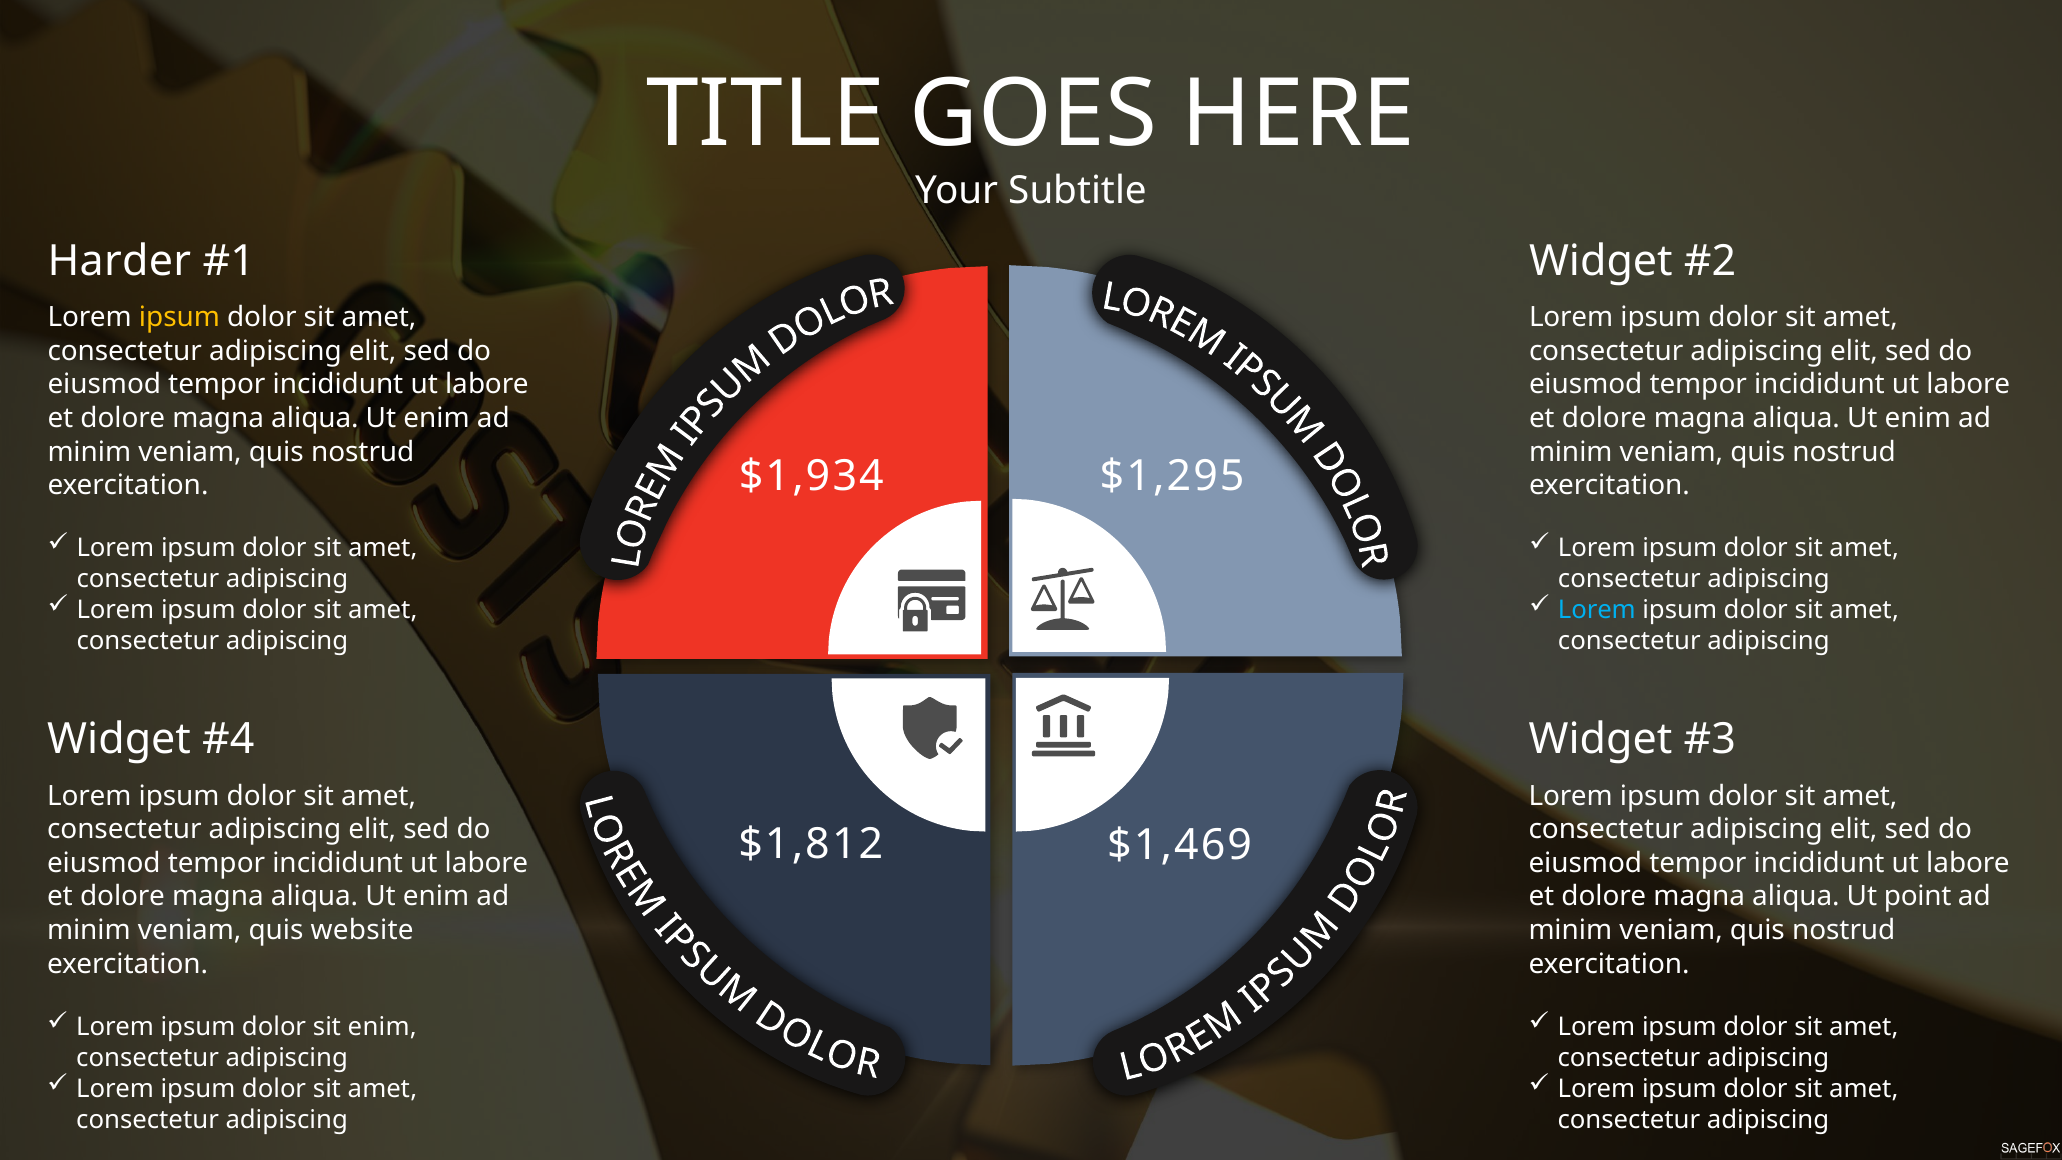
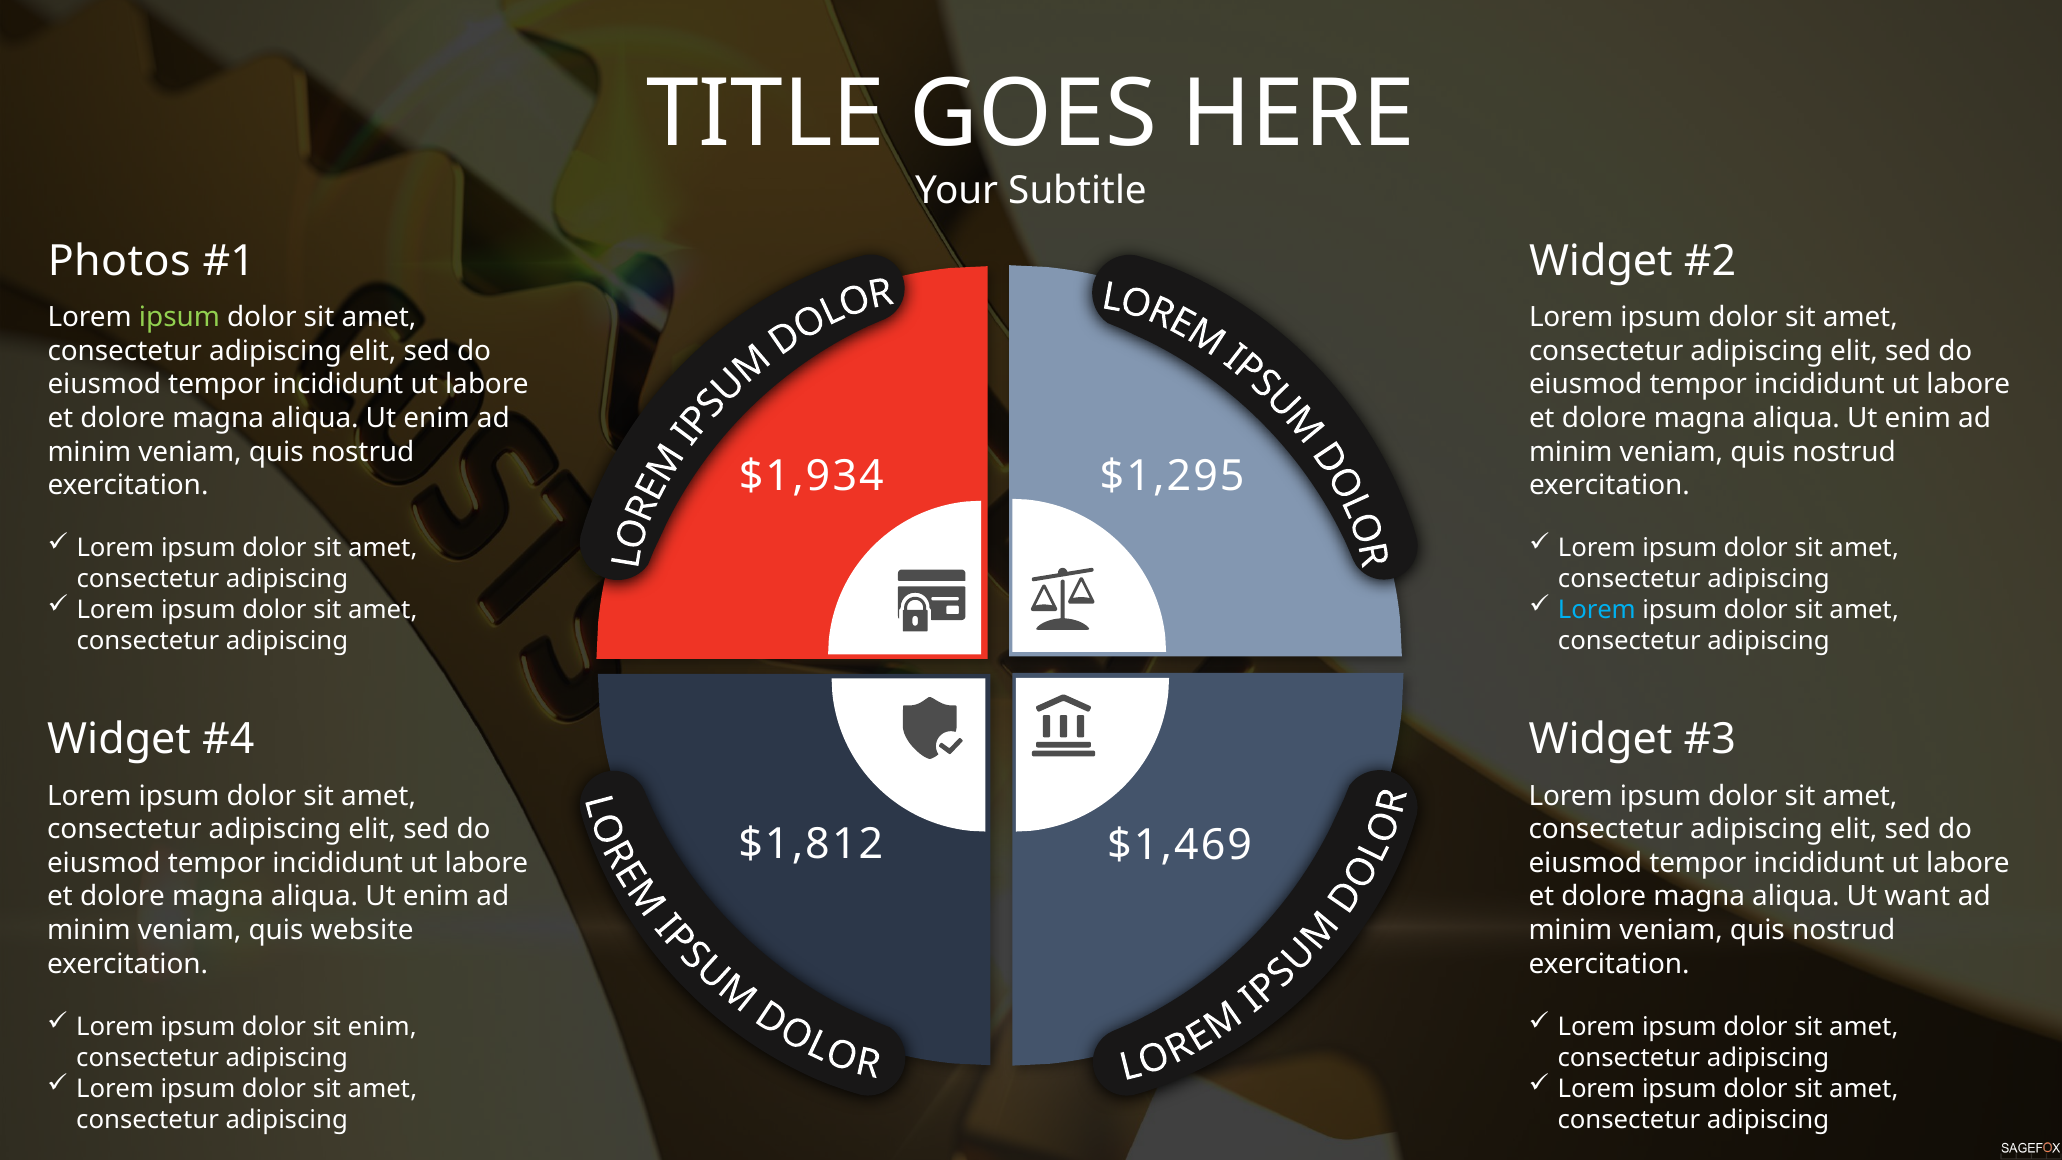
Harder: Harder -> Photos
ipsum at (179, 318) colour: yellow -> light green
point: point -> want
